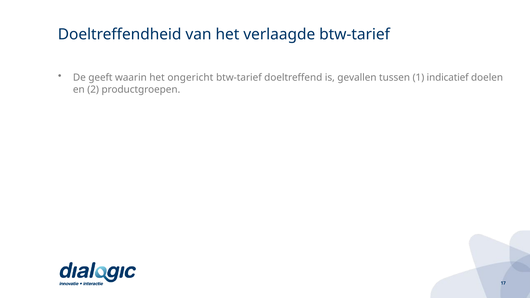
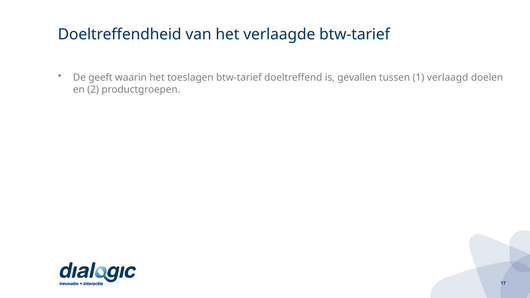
ongericht: ongericht -> toeslagen
indicatief: indicatief -> verlaagd
